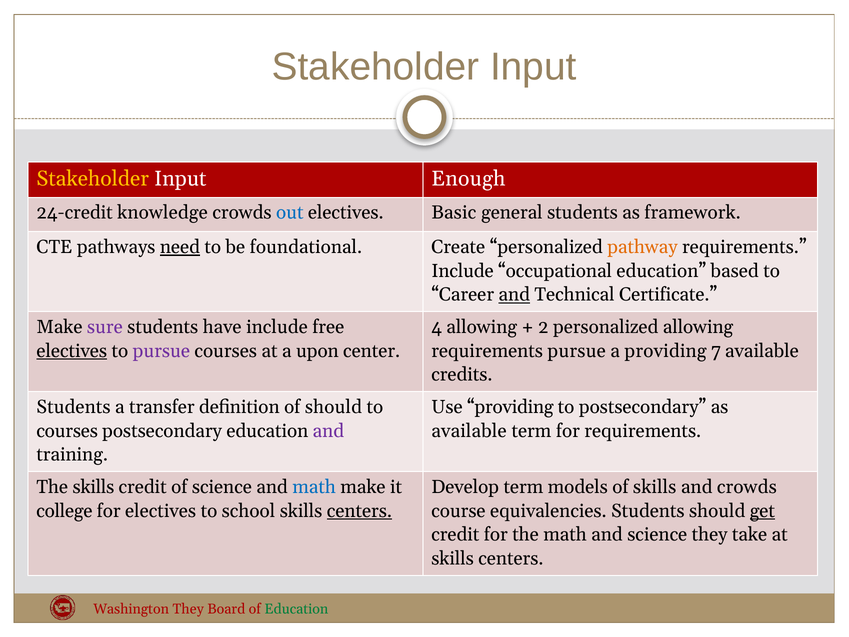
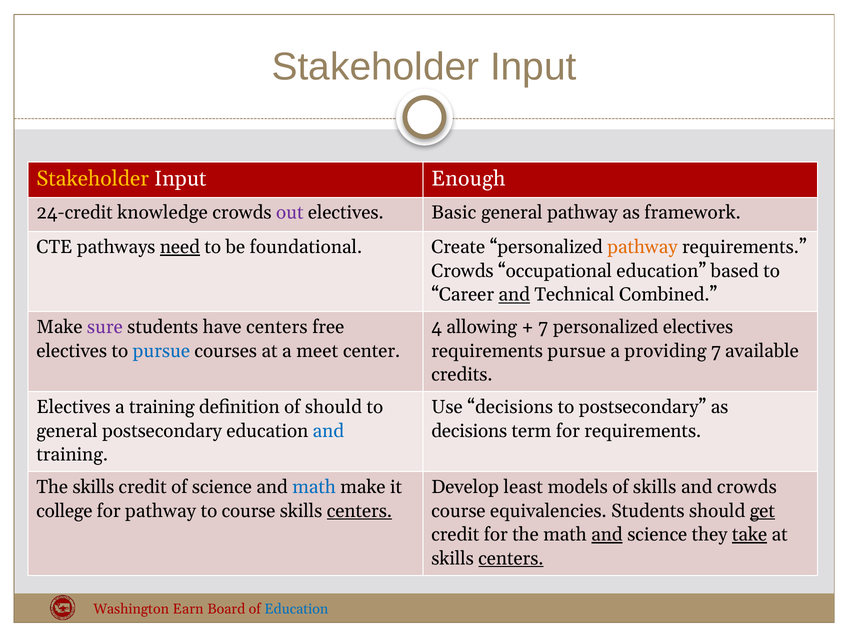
out colour: blue -> purple
general students: students -> pathway
Include at (462, 271): Include -> Crowds
Certificate: Certificate -> Combined
have include: include -> centers
2 at (543, 327): 2 -> 7
personalized allowing: allowing -> electives
electives at (72, 351) underline: present -> none
pursue at (161, 351) colour: purple -> blue
upon: upon -> meet
Students at (74, 407): Students -> Electives
a transfer: transfer -> training
Use providing: providing -> decisions
courses at (67, 431): courses -> general
and at (328, 431) colour: purple -> blue
available at (469, 431): available -> decisions
Develop term: term -> least
for electives: electives -> pathway
to school: school -> course
and at (607, 534) underline: none -> present
take underline: none -> present
centers at (511, 558) underline: none -> present
Washington They: They -> Earn
Education at (296, 609) colour: green -> blue
